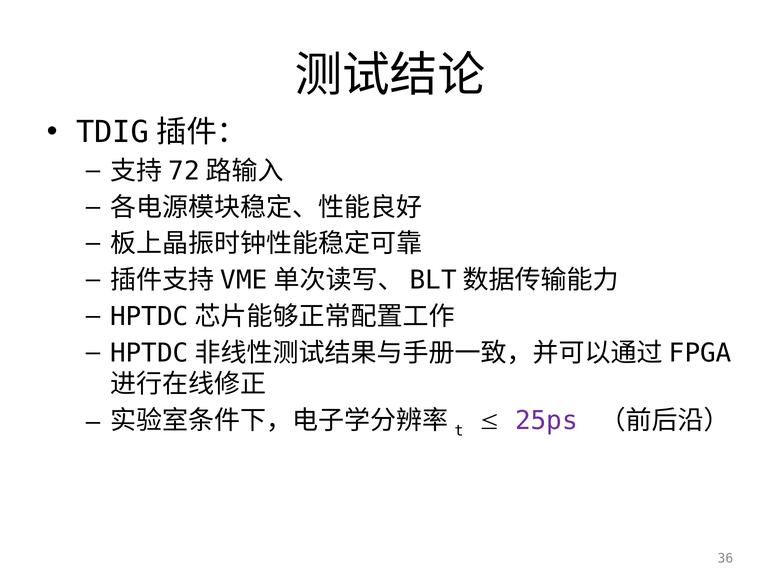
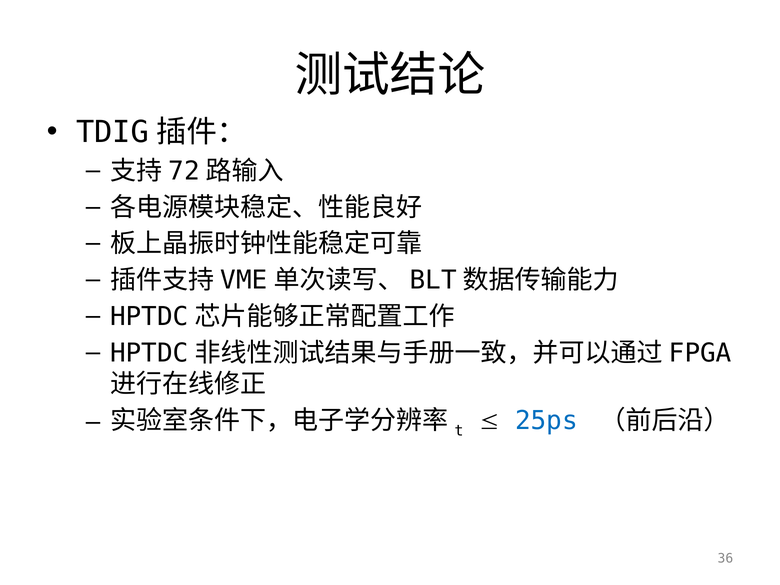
25ps colour: purple -> blue
